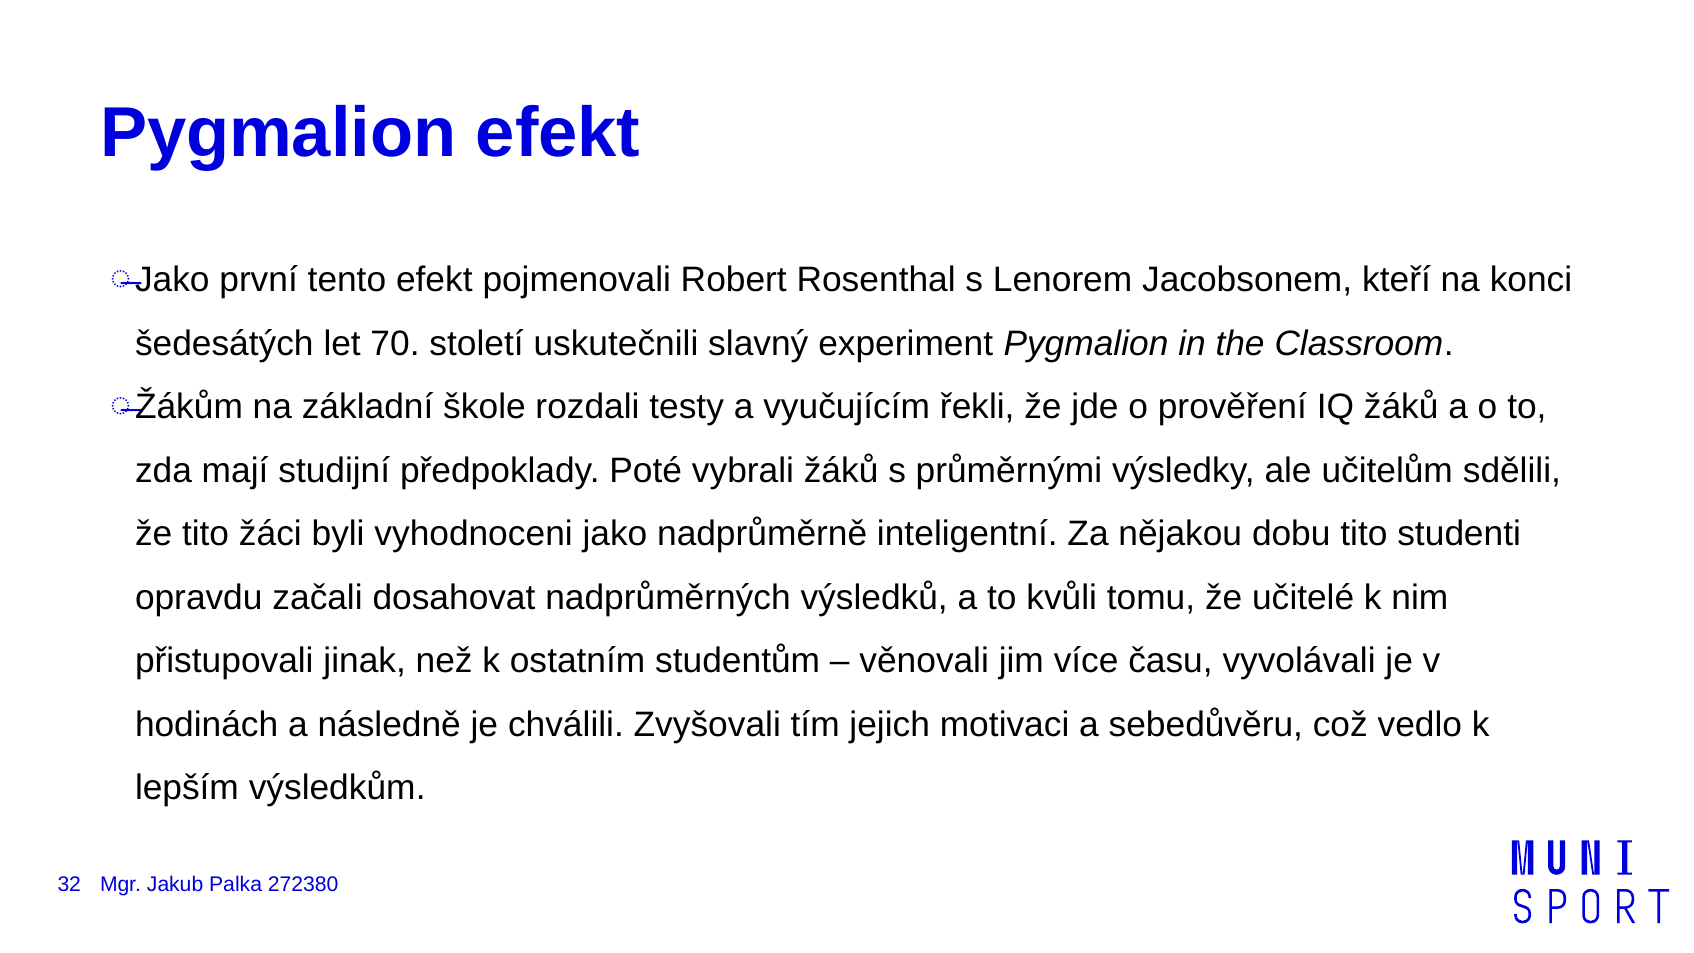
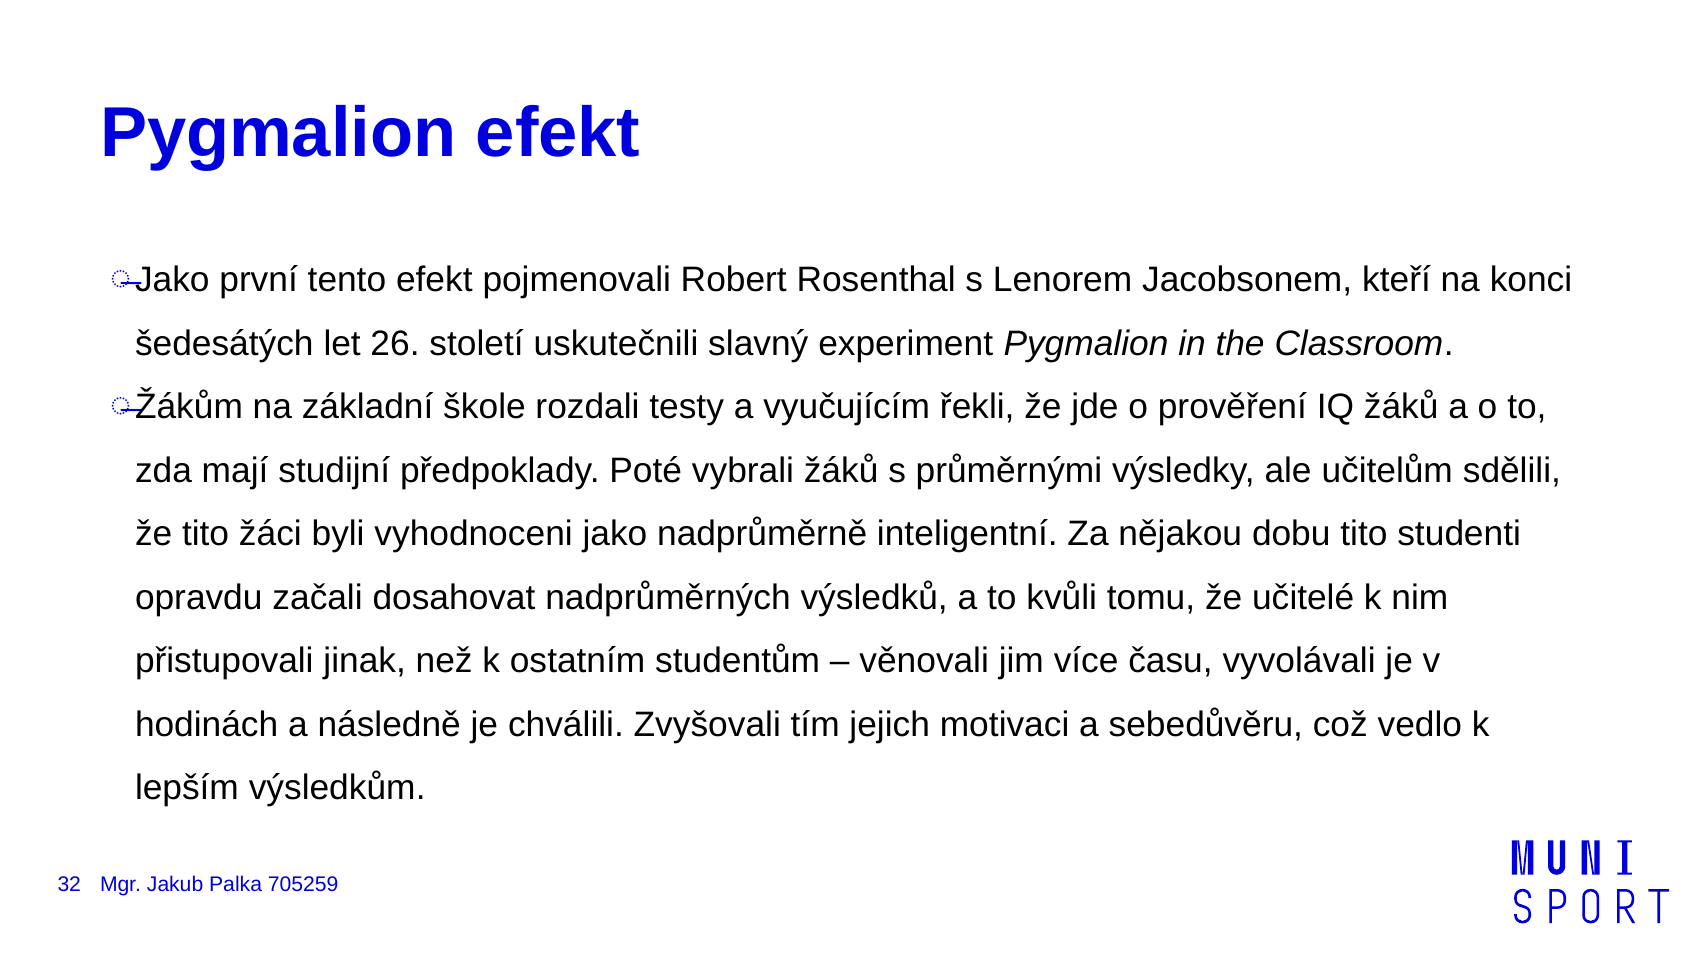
70: 70 -> 26
272380: 272380 -> 705259
